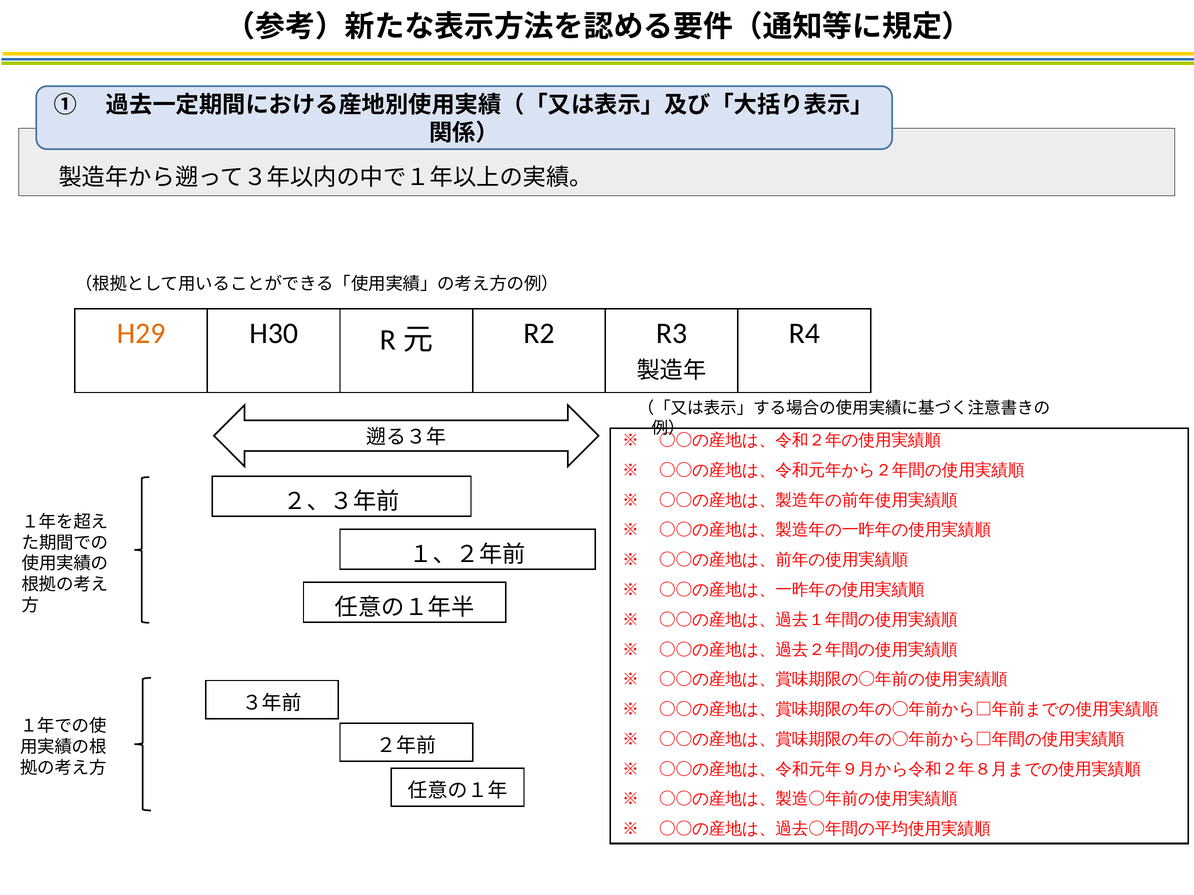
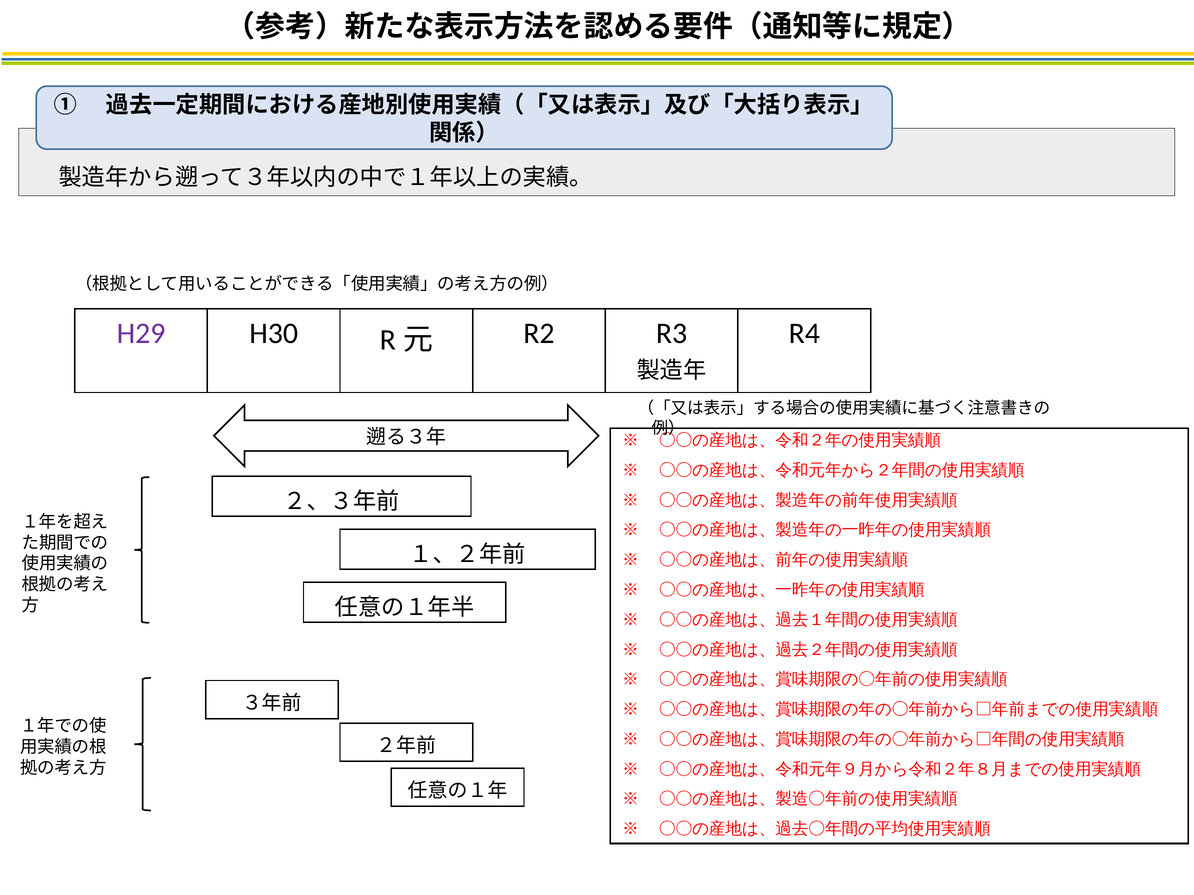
H29 colour: orange -> purple
